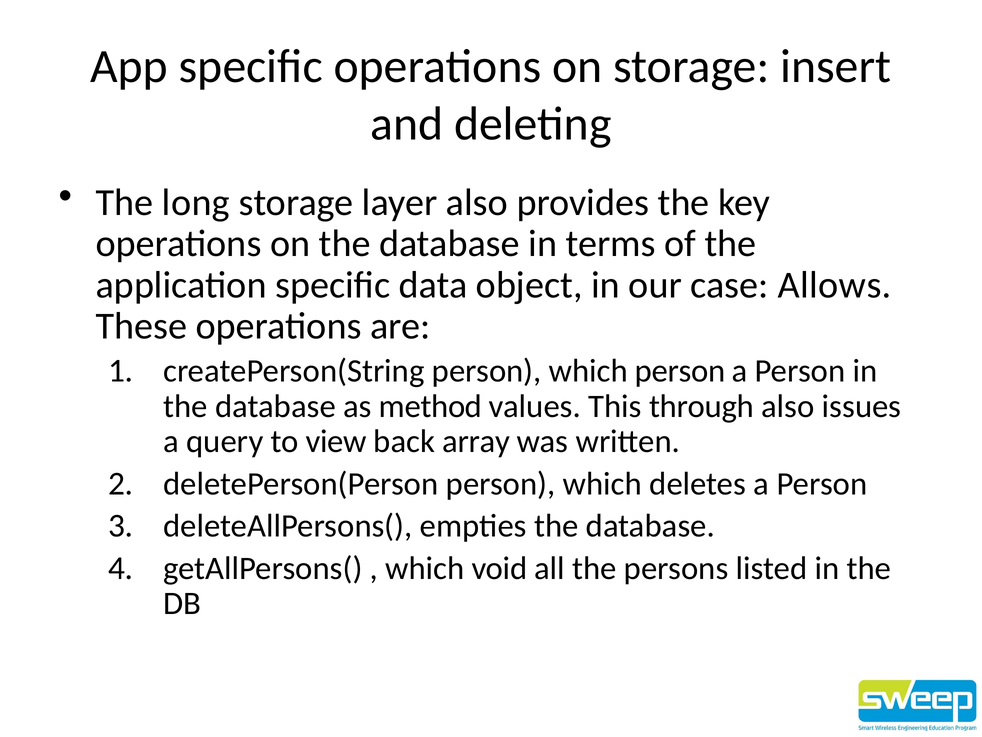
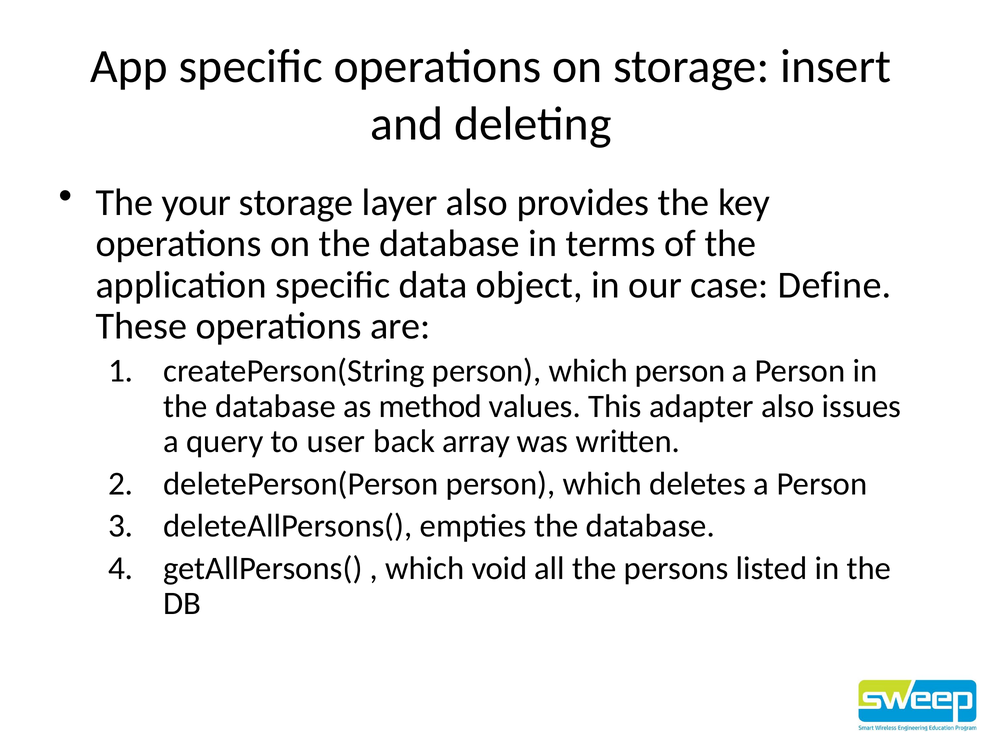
long: long -> your
Allows: Allows -> Define
through: through -> adapter
view: view -> user
